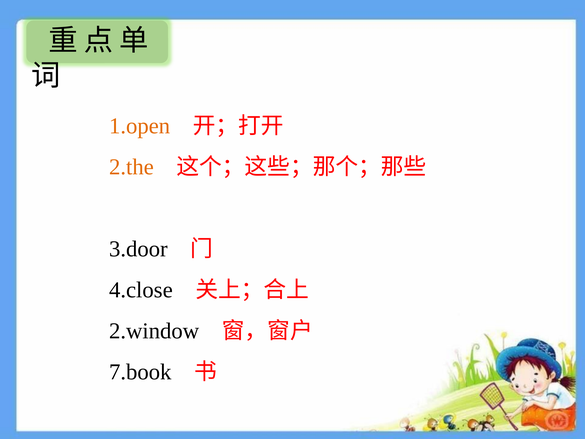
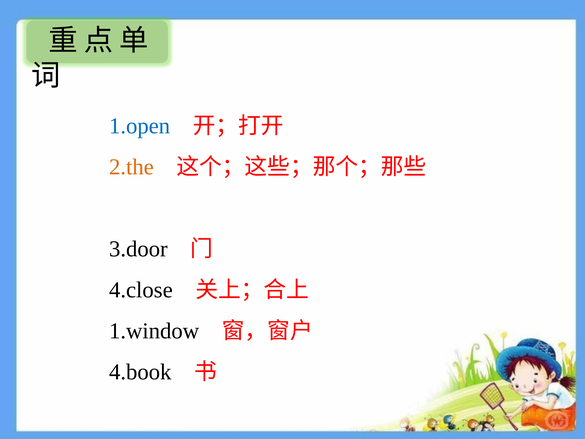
1.open colour: orange -> blue
2.window: 2.window -> 1.window
7.book: 7.book -> 4.book
